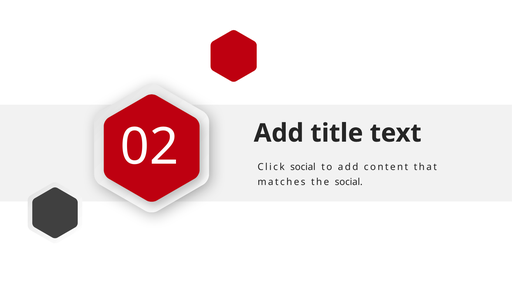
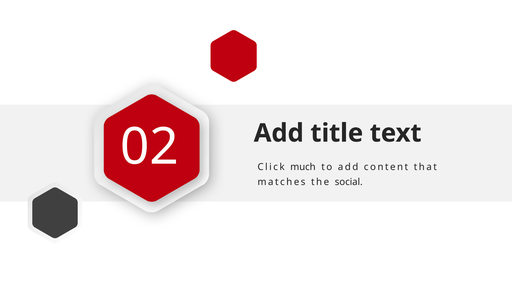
Click social: social -> much
